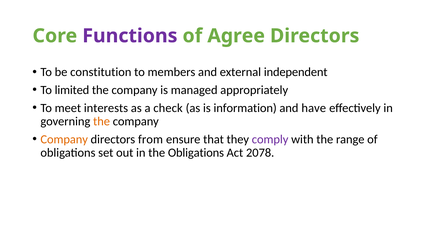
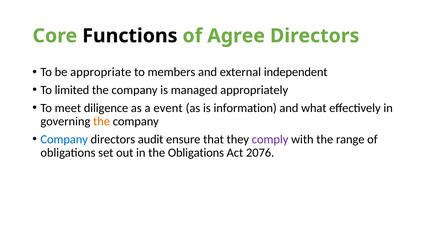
Functions colour: purple -> black
constitution: constitution -> appropriate
interests: interests -> diligence
check: check -> event
have: have -> what
Company at (64, 139) colour: orange -> blue
from: from -> audit
2078: 2078 -> 2076
